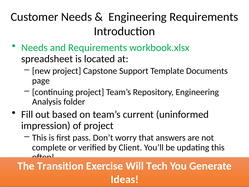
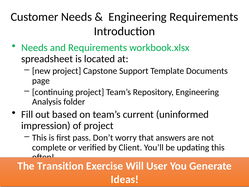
Tech: Tech -> User
